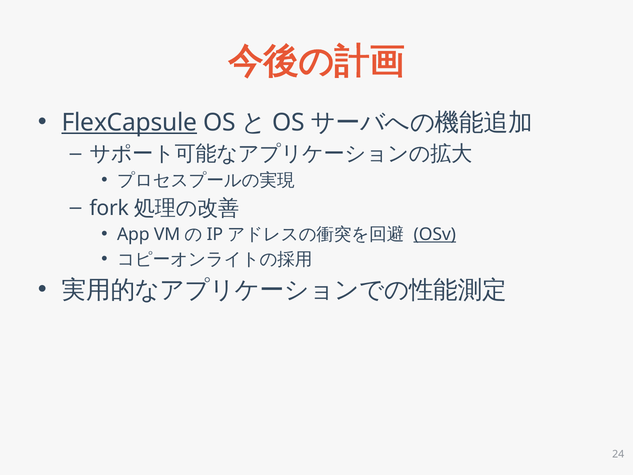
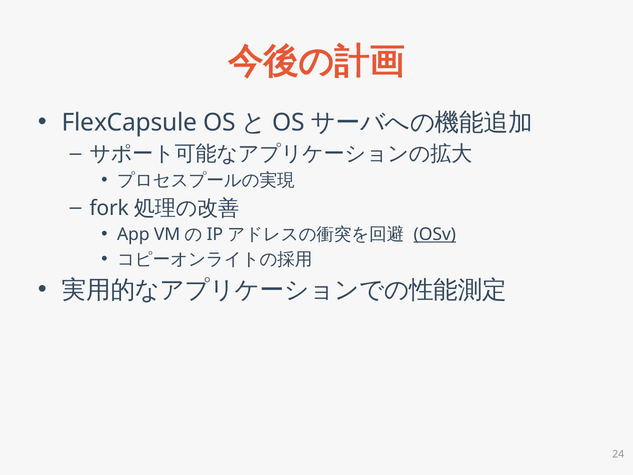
FlexCapsule underline: present -> none
